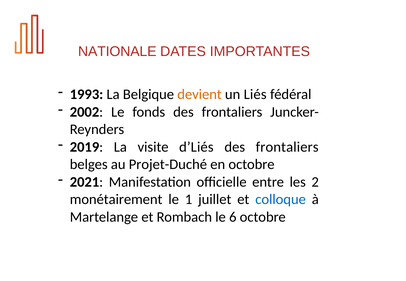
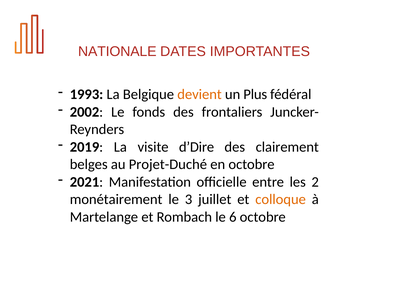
Liés: Liés -> Plus
d’Liés: d’Liés -> d’Dire
frontaliers at (287, 147): frontaliers -> clairement
1: 1 -> 3
colloque colour: blue -> orange
